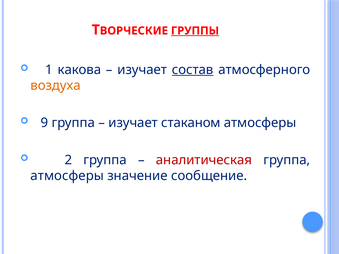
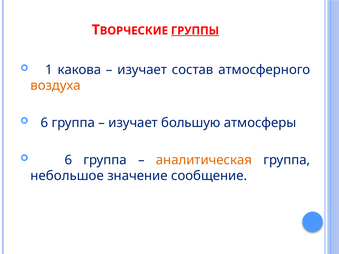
состав underline: present -> none
9 at (44, 123): 9 -> 6
стаканом: стаканом -> большую
2 at (68, 160): 2 -> 6
аналитическая colour: red -> orange
атмосферы at (67, 176): атмосферы -> небольшое
